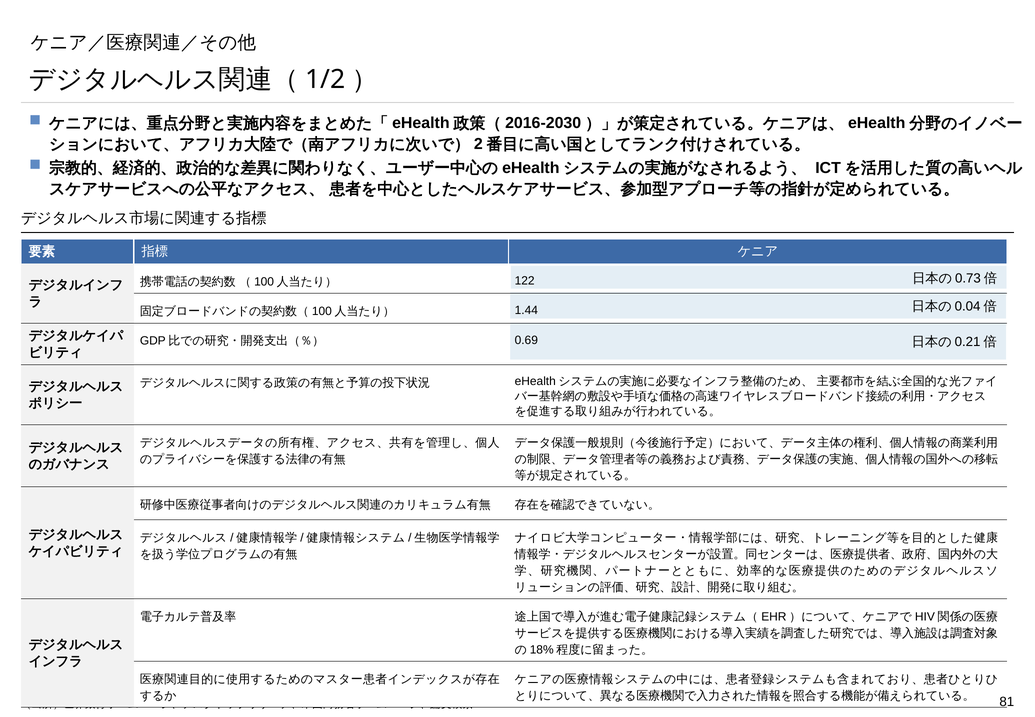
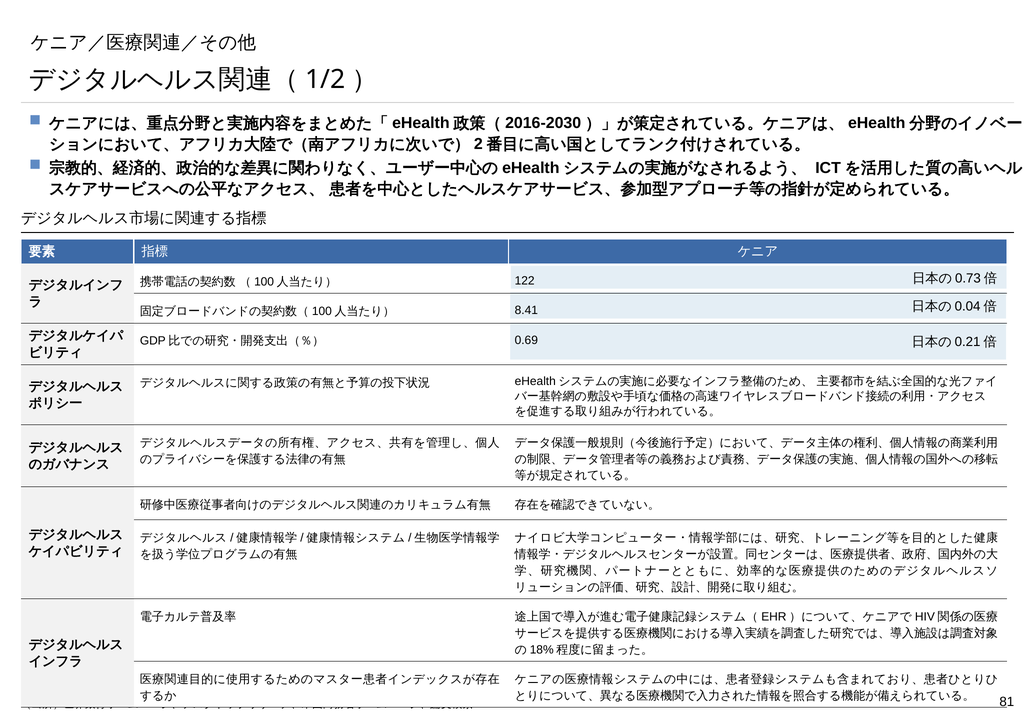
1.44: 1.44 -> 8.41
